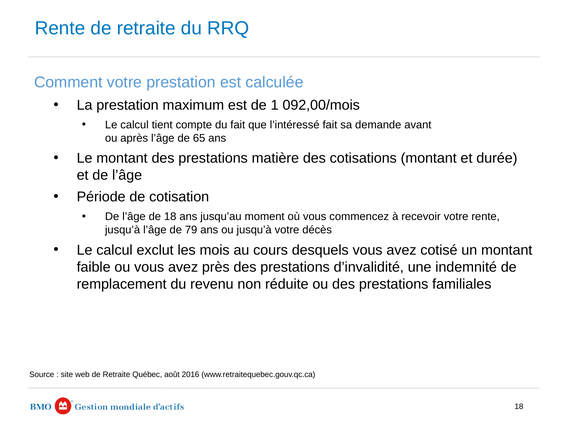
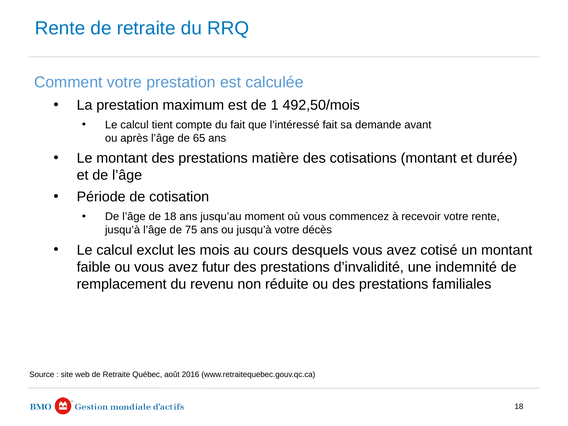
092,00/mois: 092,00/mois -> 492,50/mois
79: 79 -> 75
près: près -> futur
